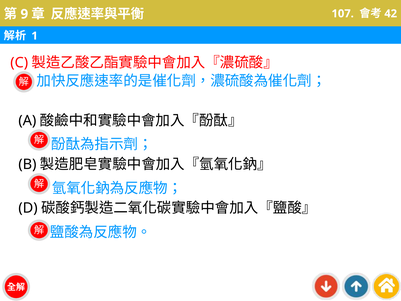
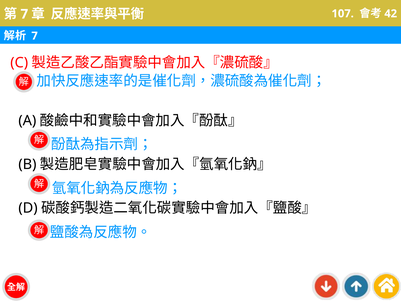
9 at (24, 14): 9 -> 7
1 at (35, 36): 1 -> 7
